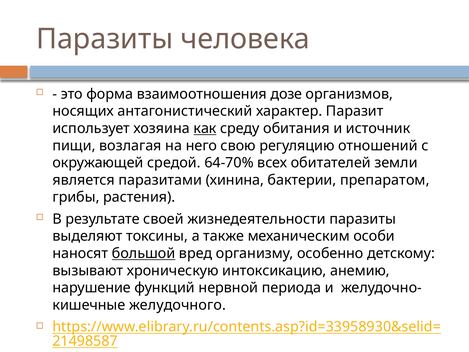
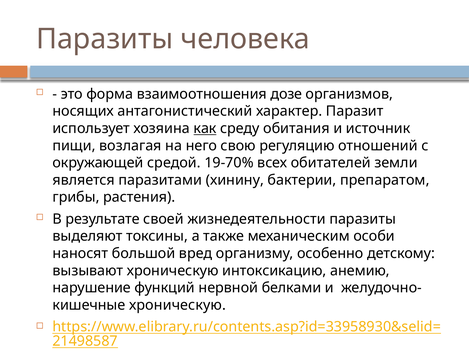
64-70%: 64-70% -> 19-70%
хинина: хинина -> хинину
большой underline: present -> none
периода: периода -> белками
желудочного at (177, 305): желудочного -> хроническую
